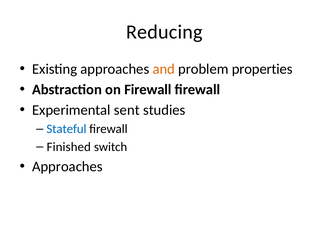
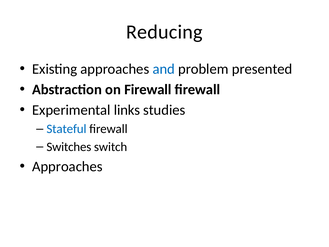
and colour: orange -> blue
properties: properties -> presented
sent: sent -> links
Finished: Finished -> Switches
